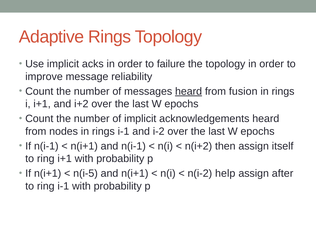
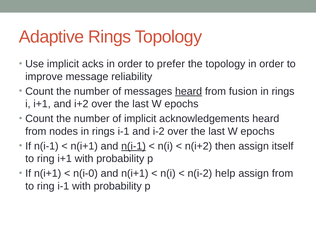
failure: failure -> prefer
n(i-1 at (133, 146) underline: none -> present
n(i-5: n(i-5 -> n(i-0
assign after: after -> from
